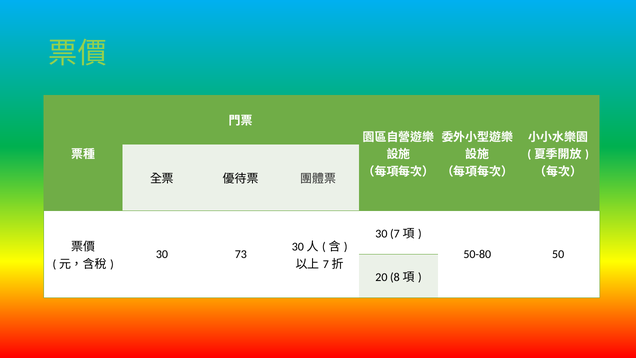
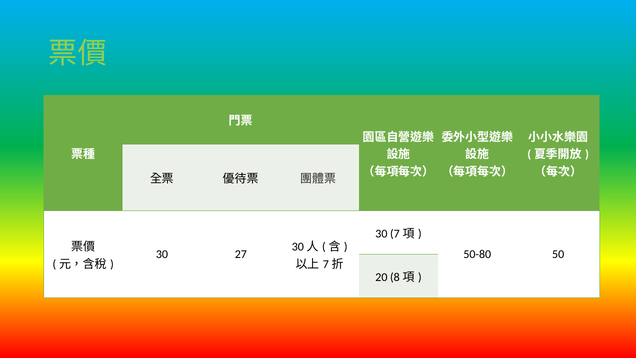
73: 73 -> 27
